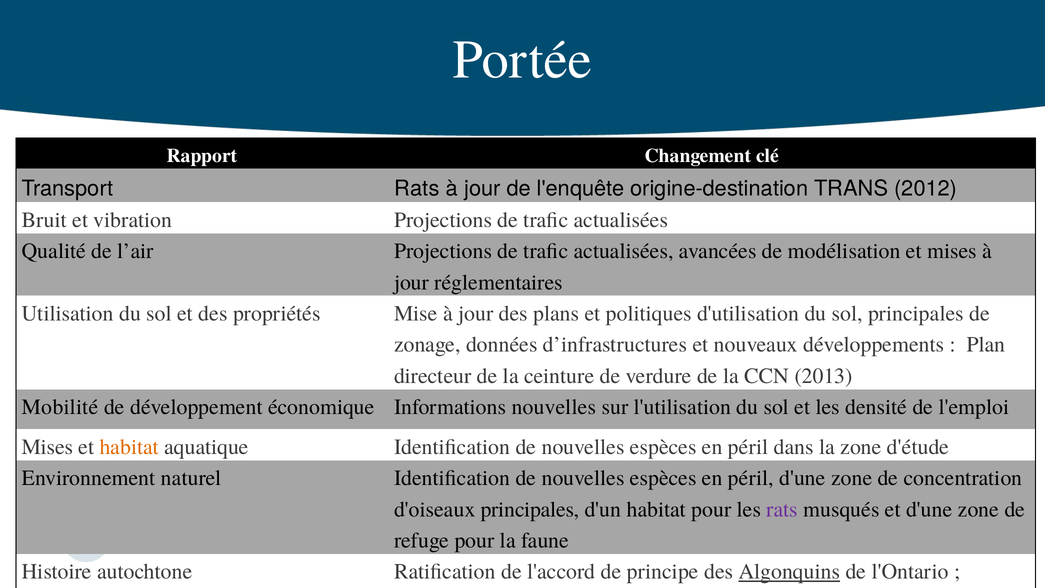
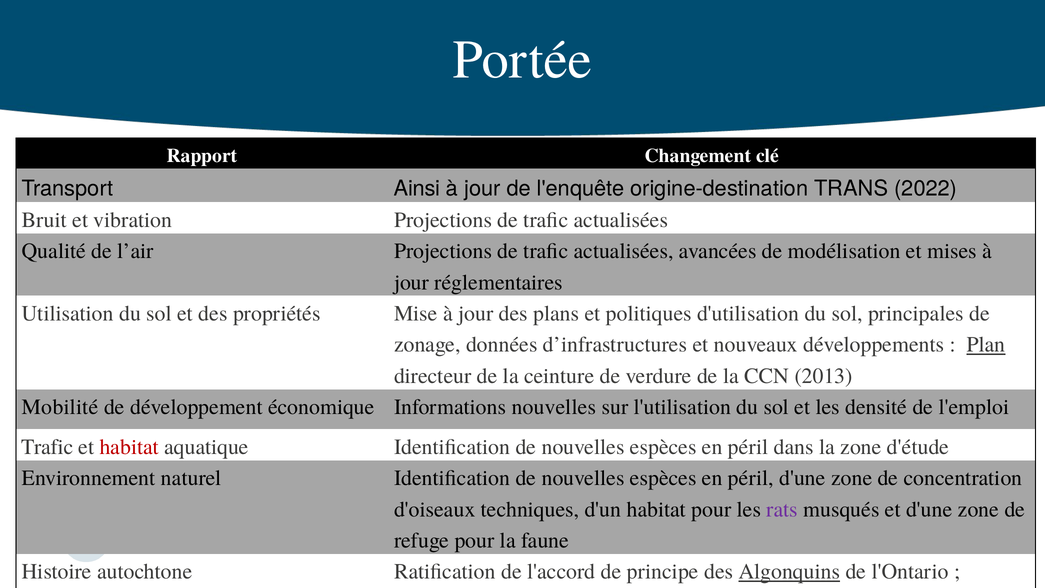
Transport Rats: Rats -> Ainsi
2012: 2012 -> 2022
Plan underline: none -> present
Mises at (47, 447): Mises -> Trafic
habitat at (129, 447) colour: orange -> red
d'oiseaux principales: principales -> techniques
